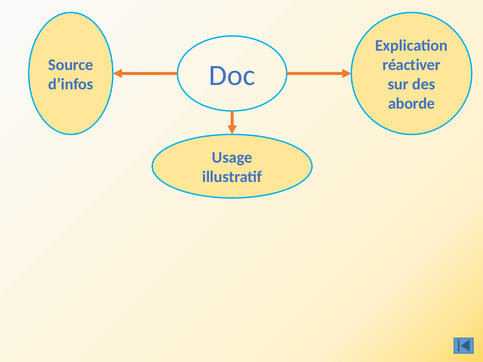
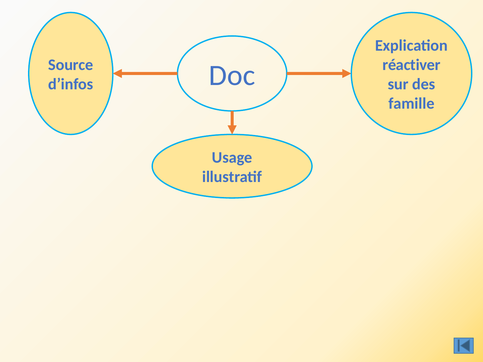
aborde: aborde -> famille
